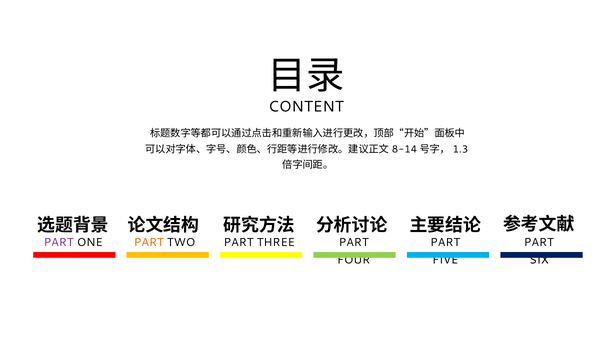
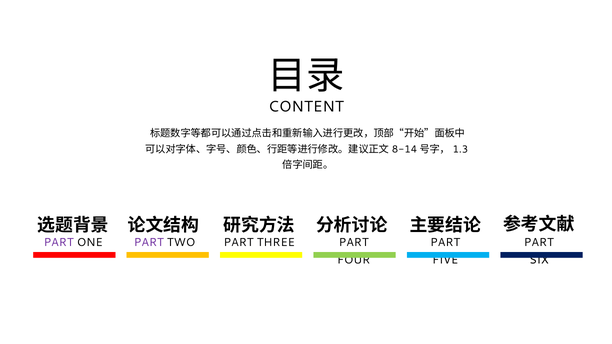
PART at (149, 242) colour: orange -> purple
